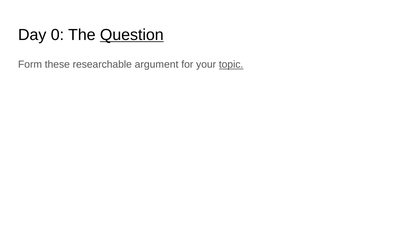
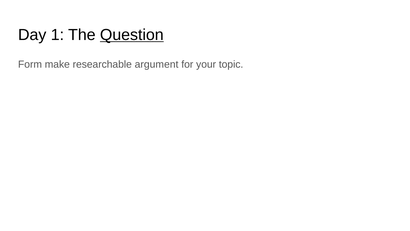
0: 0 -> 1
these: these -> make
topic underline: present -> none
